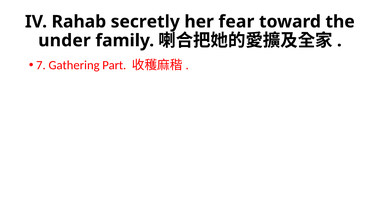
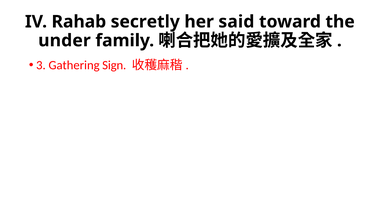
fear: fear -> said
7: 7 -> 3
Part: Part -> Sign
